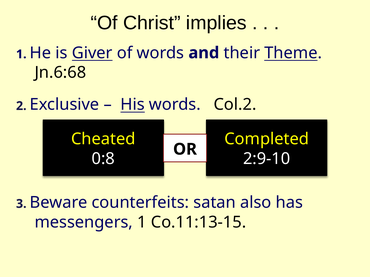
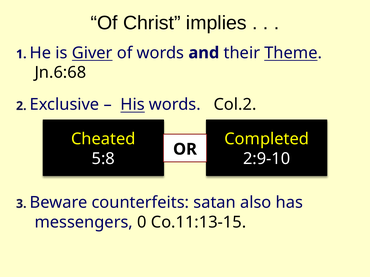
0:8: 0:8 -> 5:8
messengers 1: 1 -> 0
